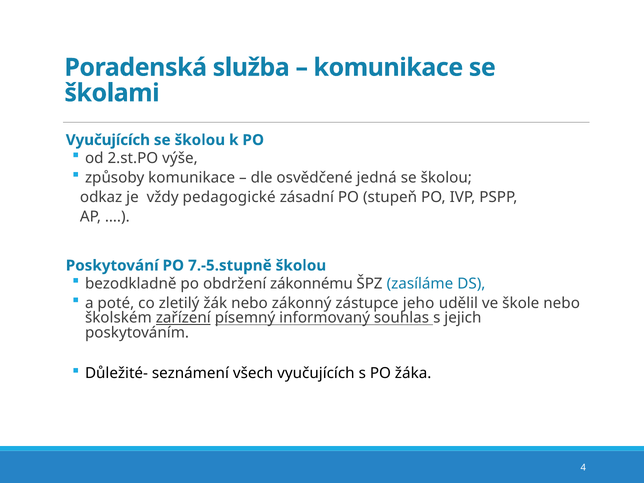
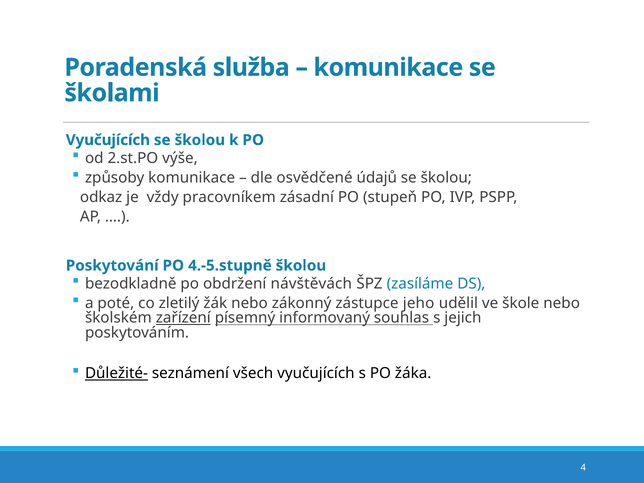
jedná: jedná -> údajů
pedagogické: pedagogické -> pracovníkem
7.-5.stupně: 7.-5.stupně -> 4.-5.stupně
zákonnému: zákonnému -> návštěvách
Důležité- underline: none -> present
